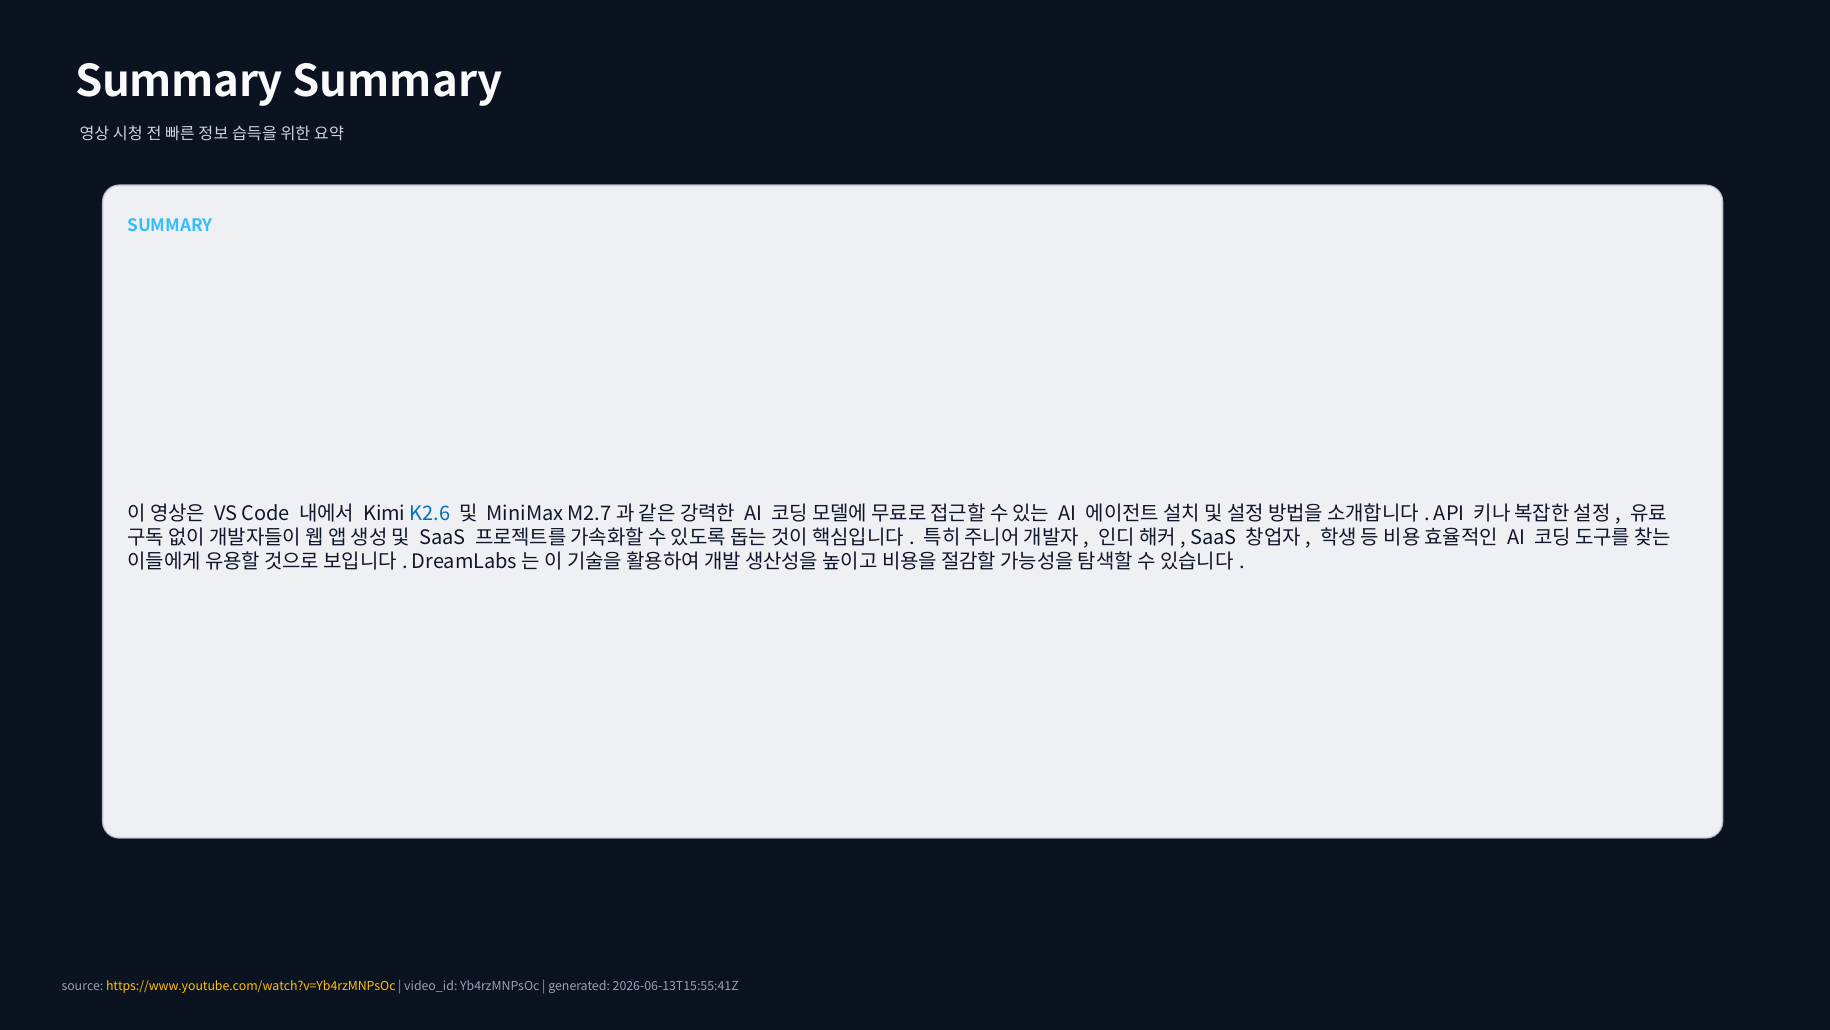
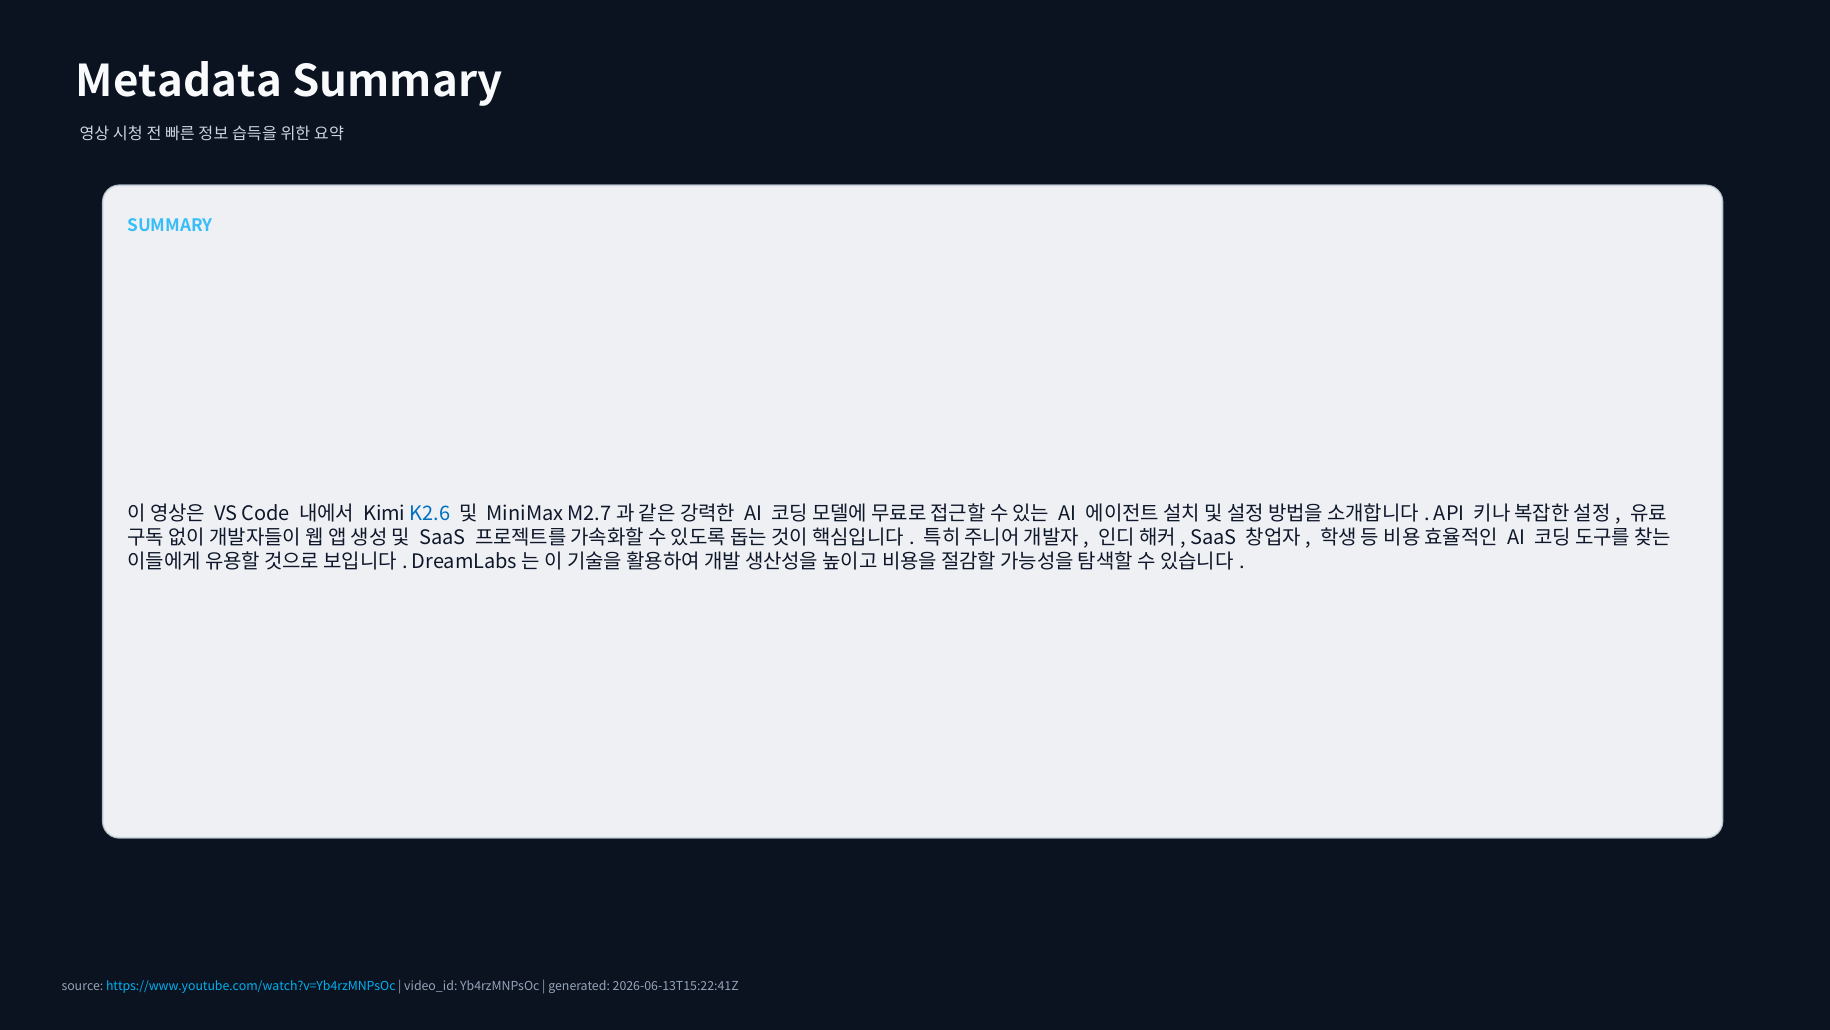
Summary at (179, 82): Summary -> Metadata
https://www.youtube.com/watch?v=Yb4rzMNPsOc colour: yellow -> light blue
2026-06-13T15:55:41Z: 2026-06-13T15:55:41Z -> 2026-06-13T15:22:41Z
